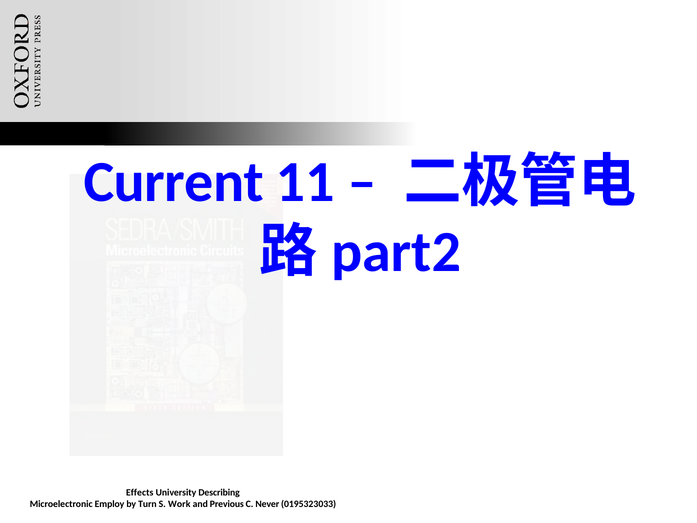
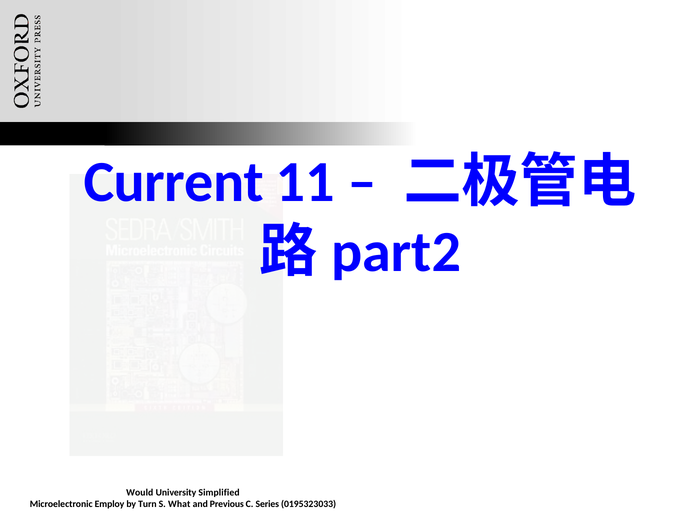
Effects: Effects -> Would
Describing: Describing -> Simplified
Work: Work -> What
Never: Never -> Series
